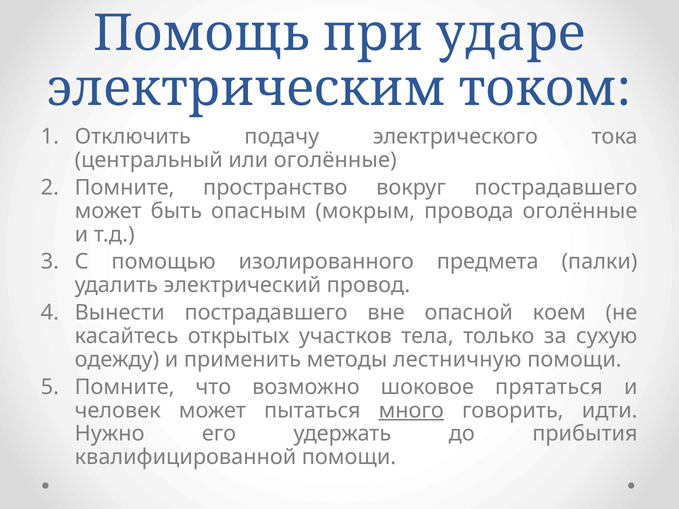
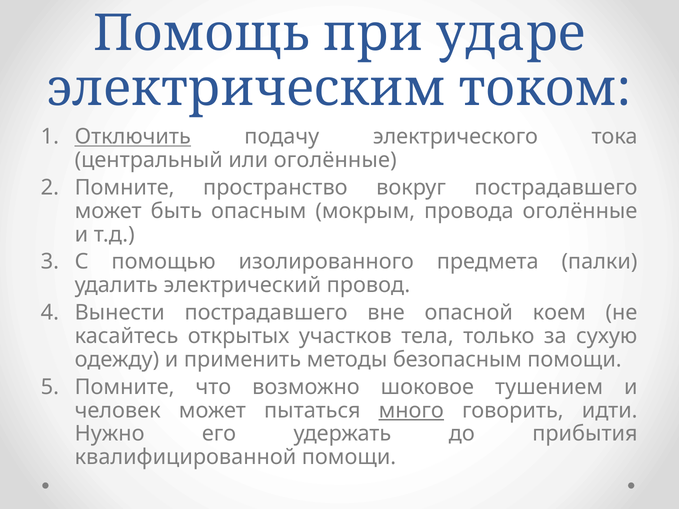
Отключить underline: none -> present
лестничную: лестничную -> безопасным
прятаться: прятаться -> тушением
